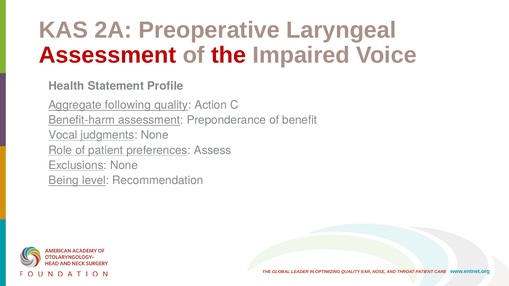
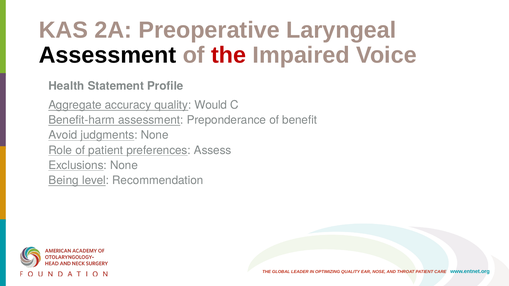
Assessment at (108, 55) colour: red -> black
following: following -> accuracy
Action: Action -> Would
Vocal: Vocal -> Avoid
